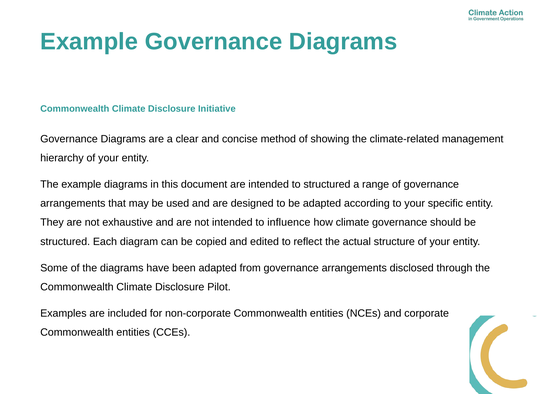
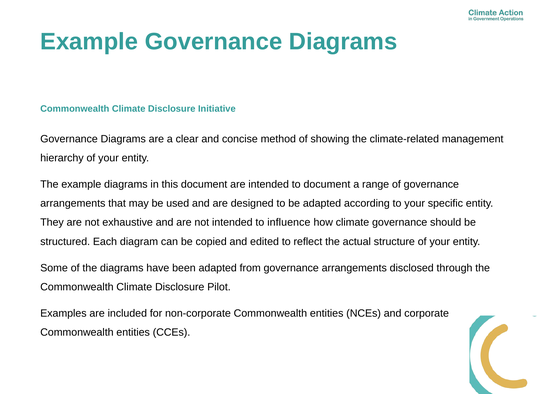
to structured: structured -> document
